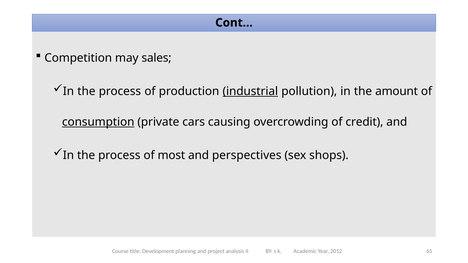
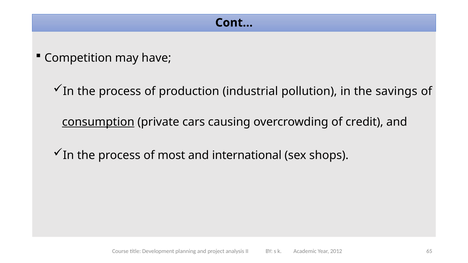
sales: sales -> have
industrial underline: present -> none
amount: amount -> savings
perspectives: perspectives -> international
